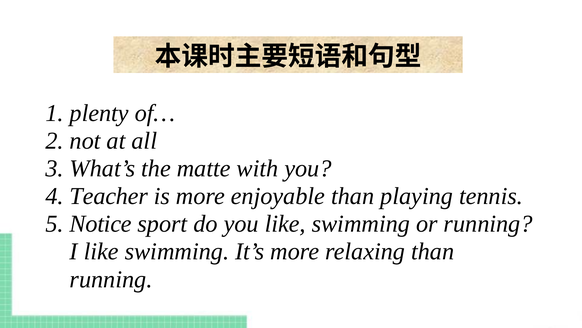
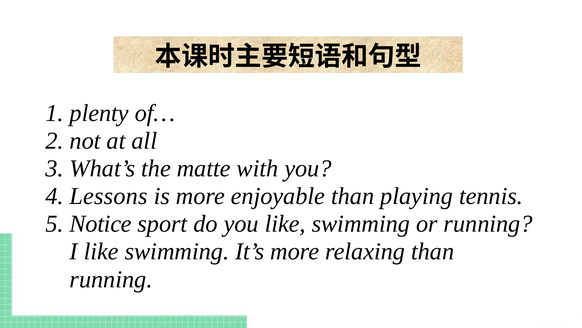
Teacher: Teacher -> Lessons
